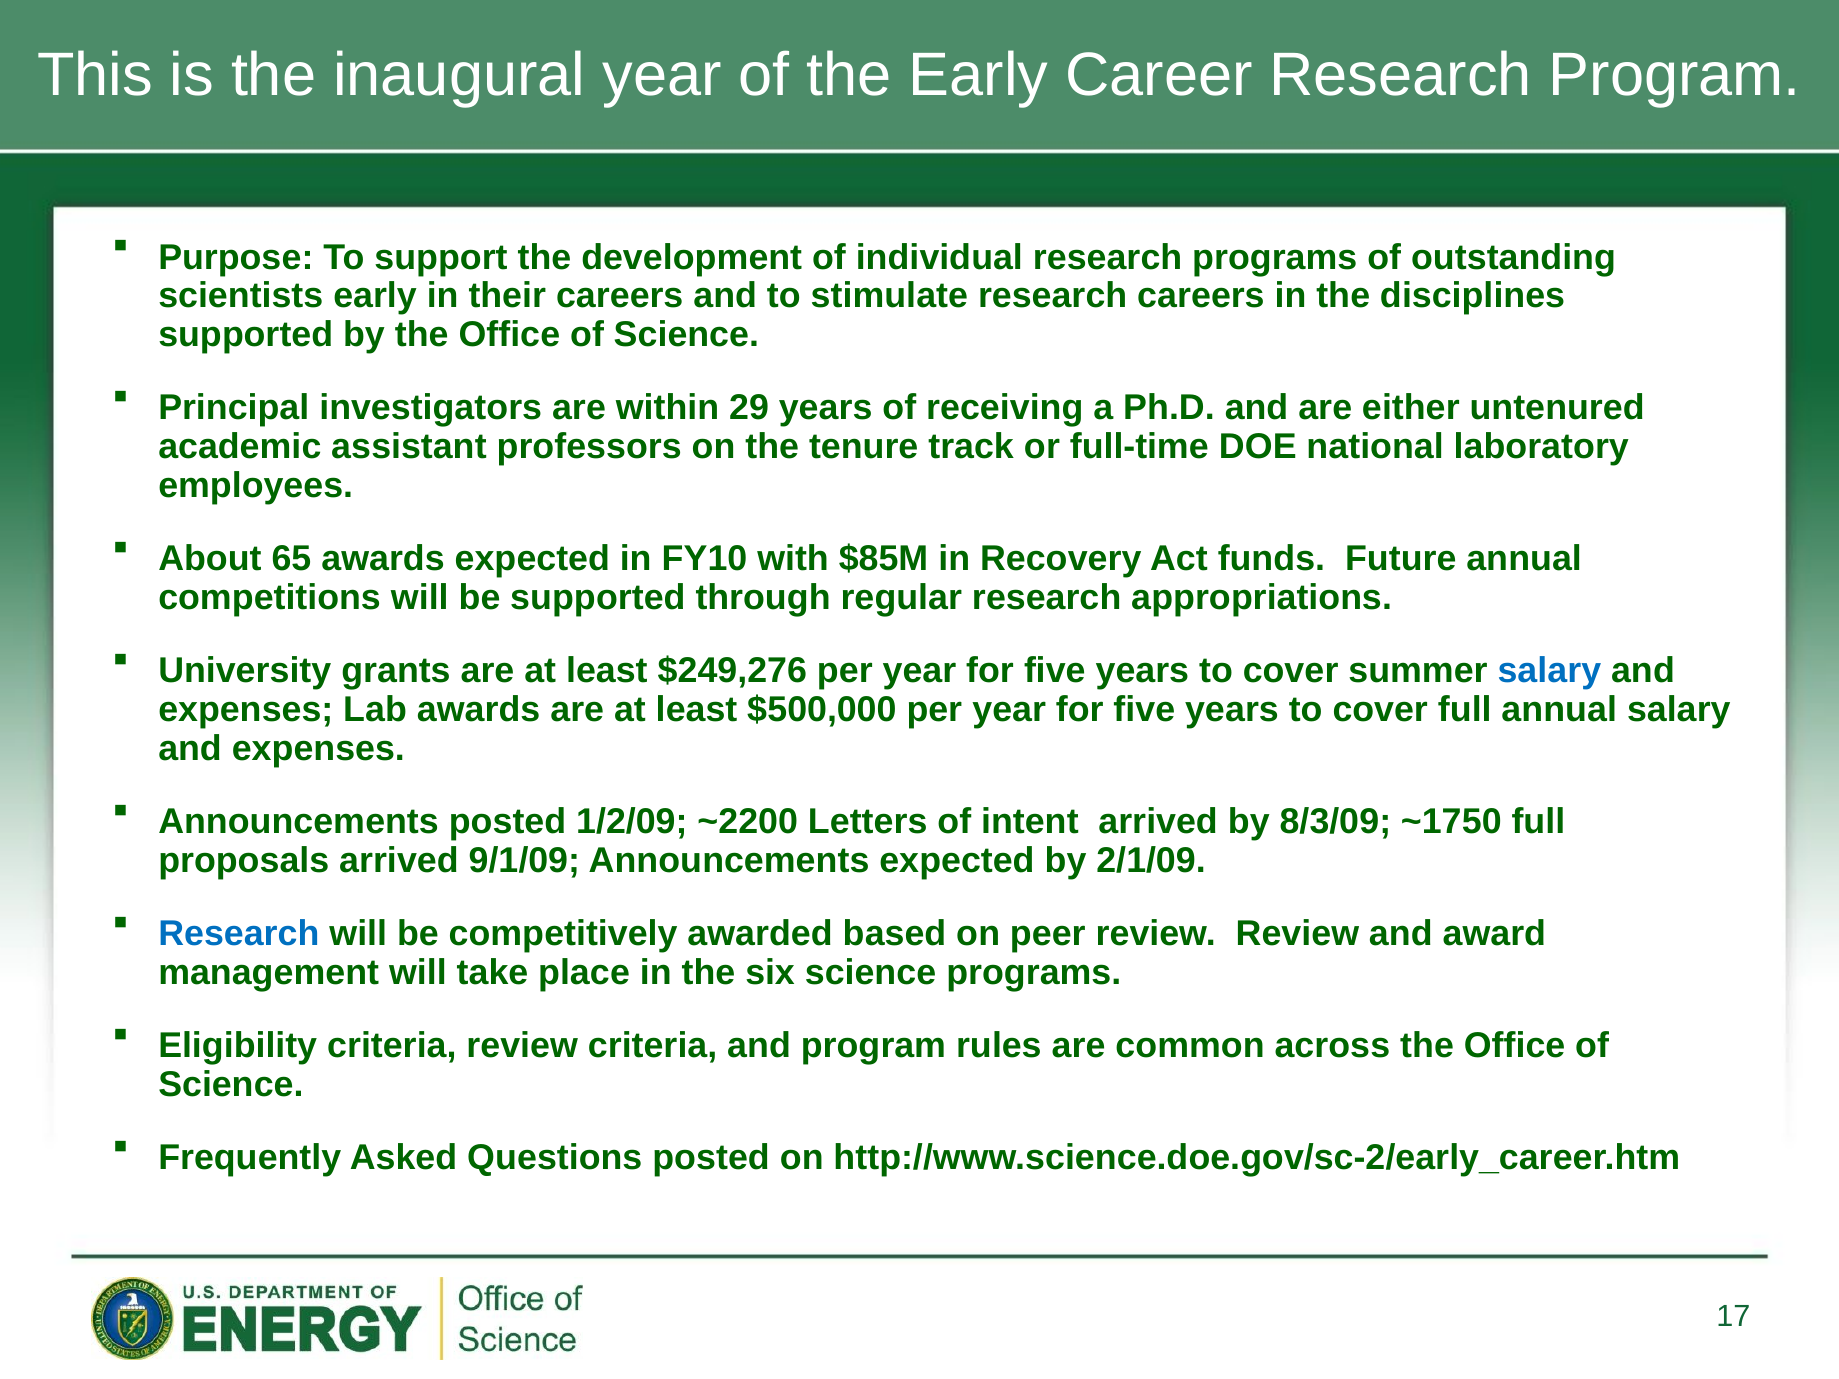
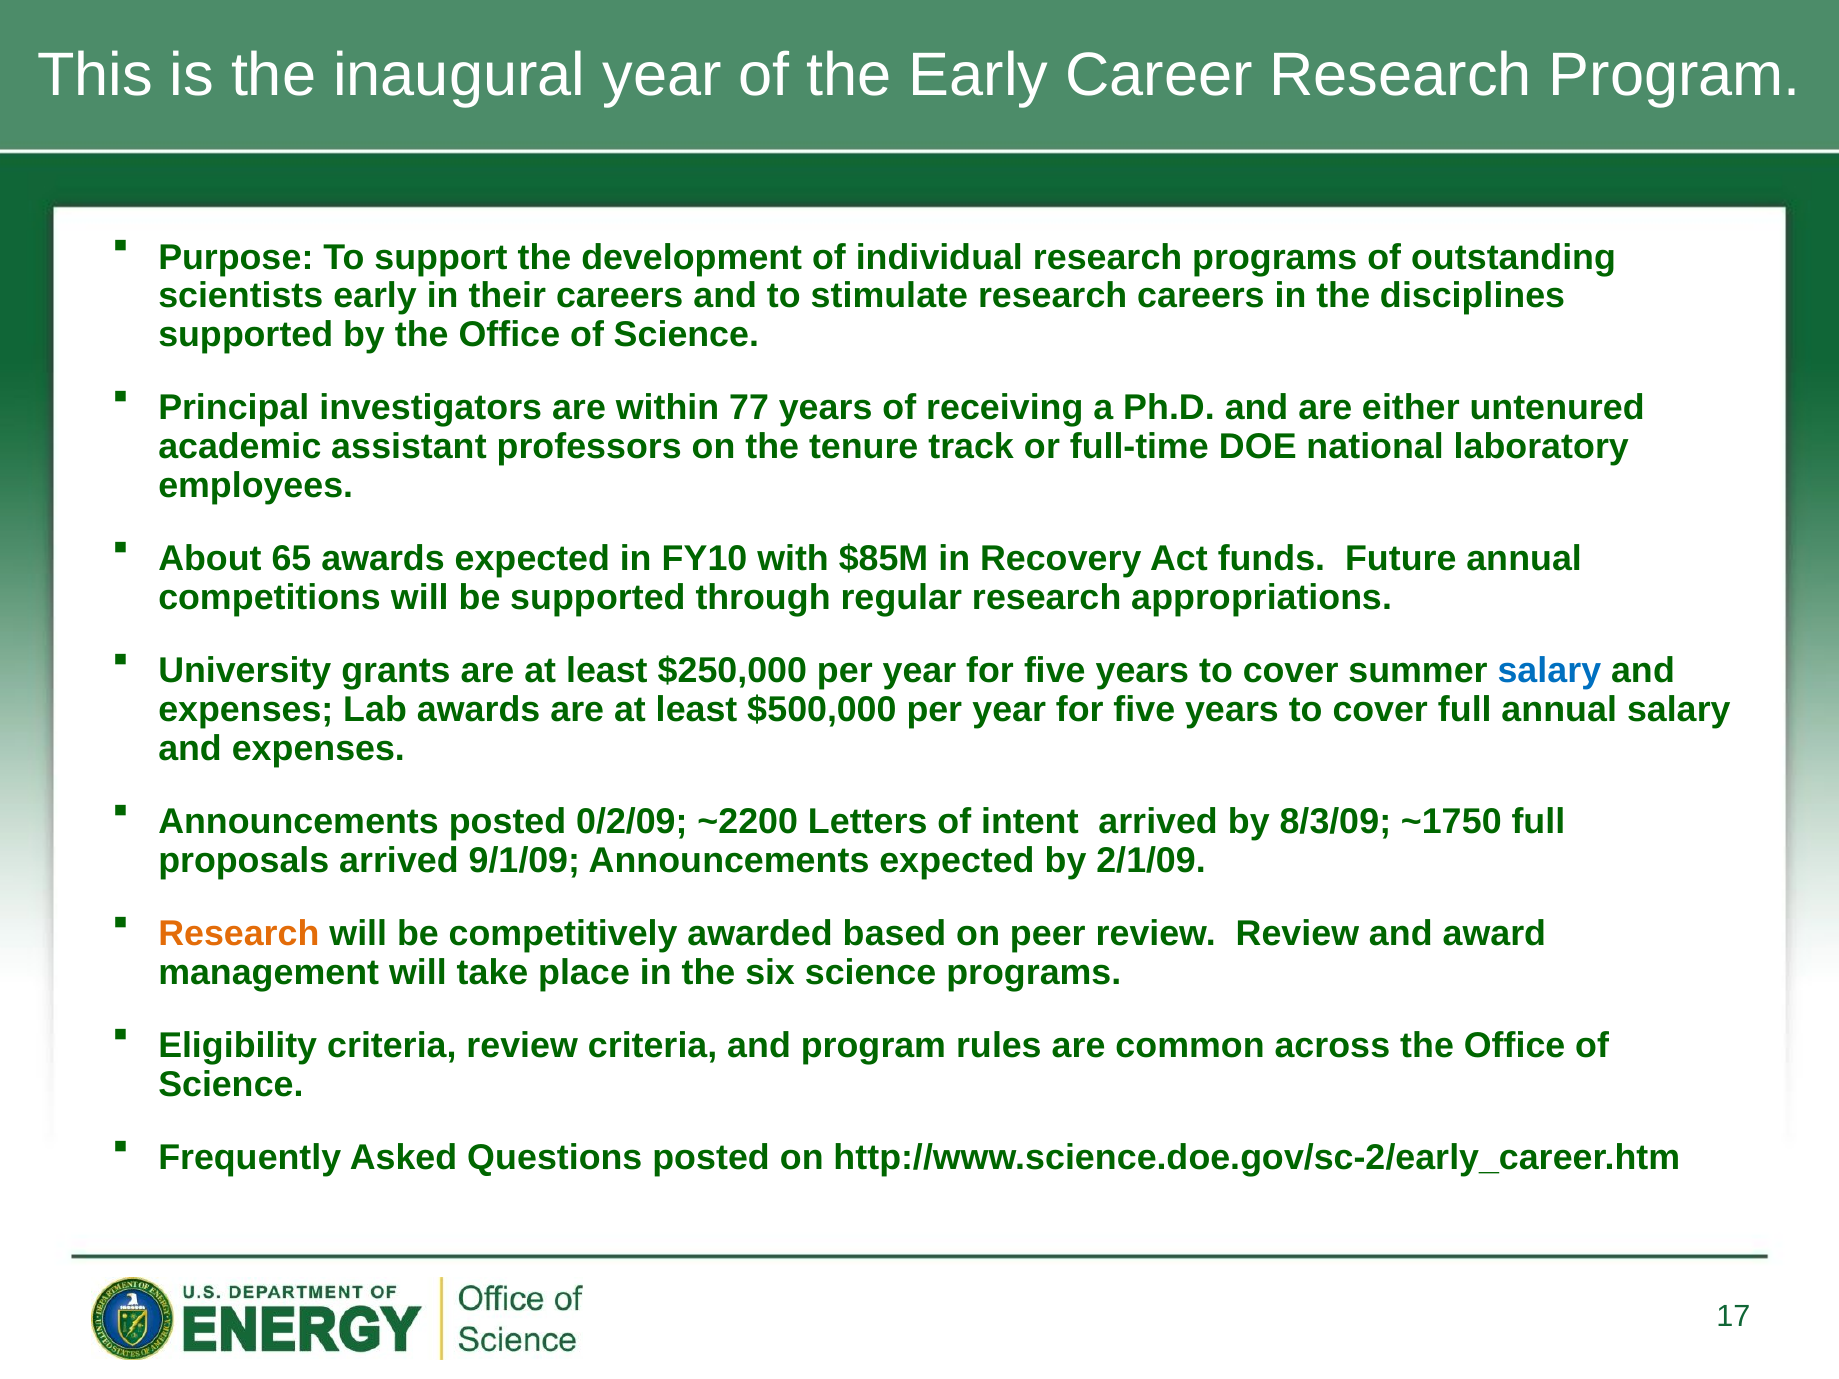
29: 29 -> 77
$249,276: $249,276 -> $250,000
1/2/09: 1/2/09 -> 0/2/09
Research at (239, 934) colour: blue -> orange
